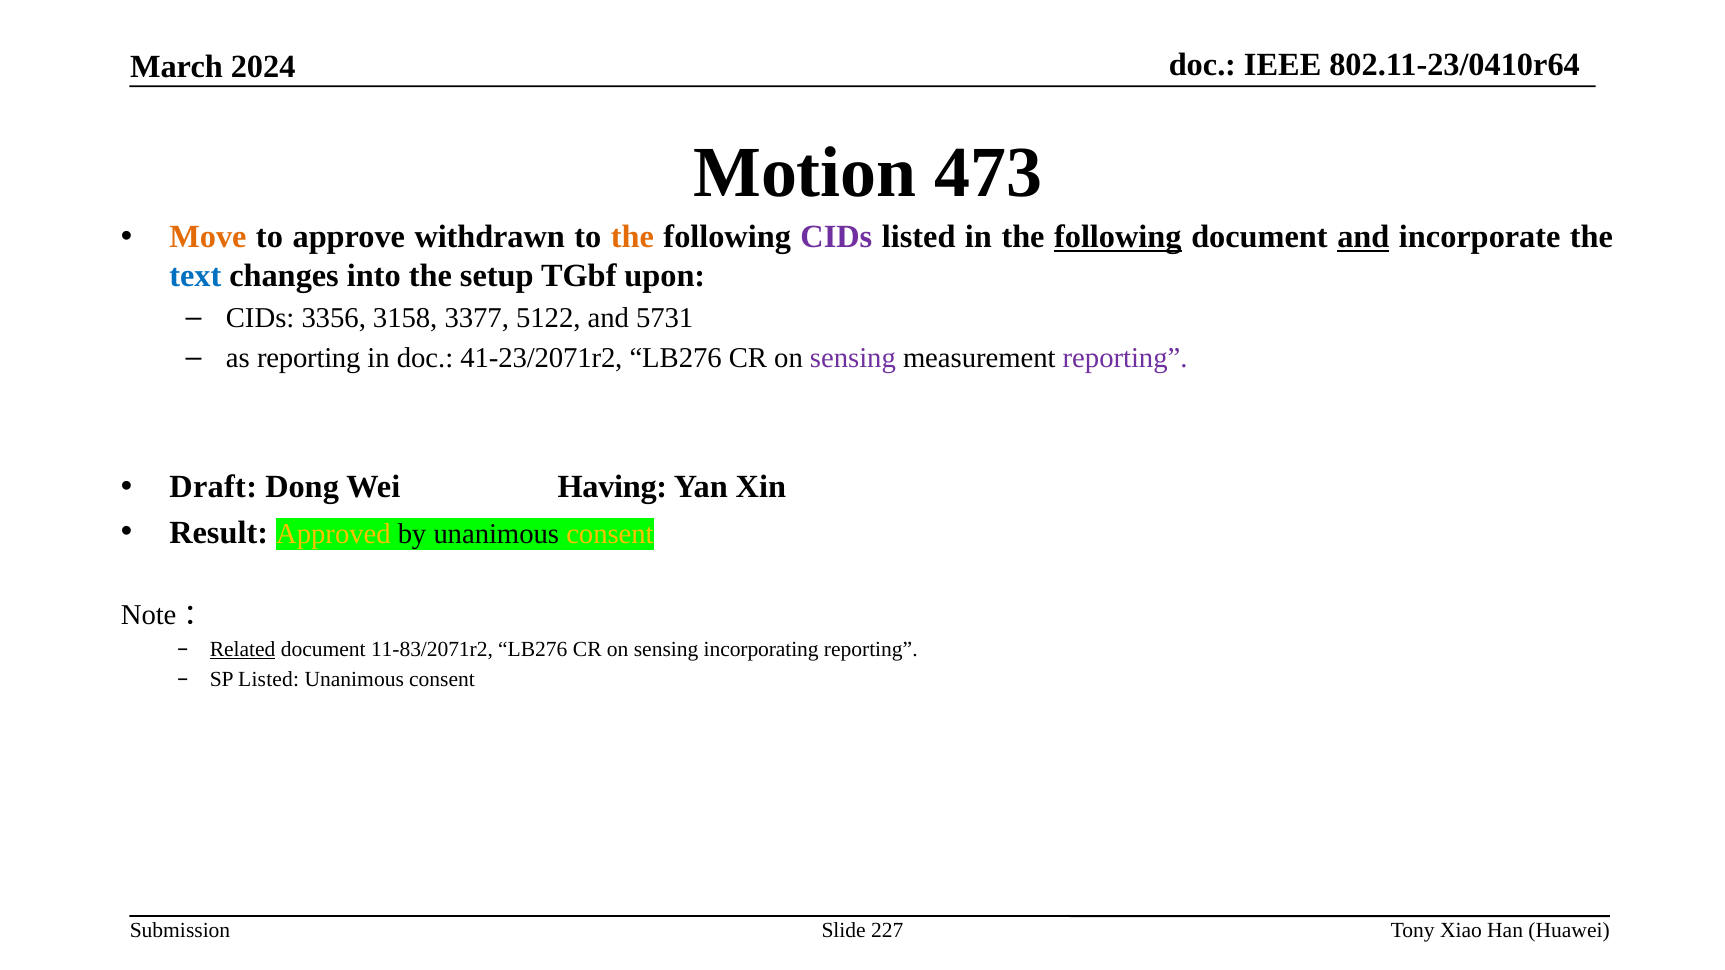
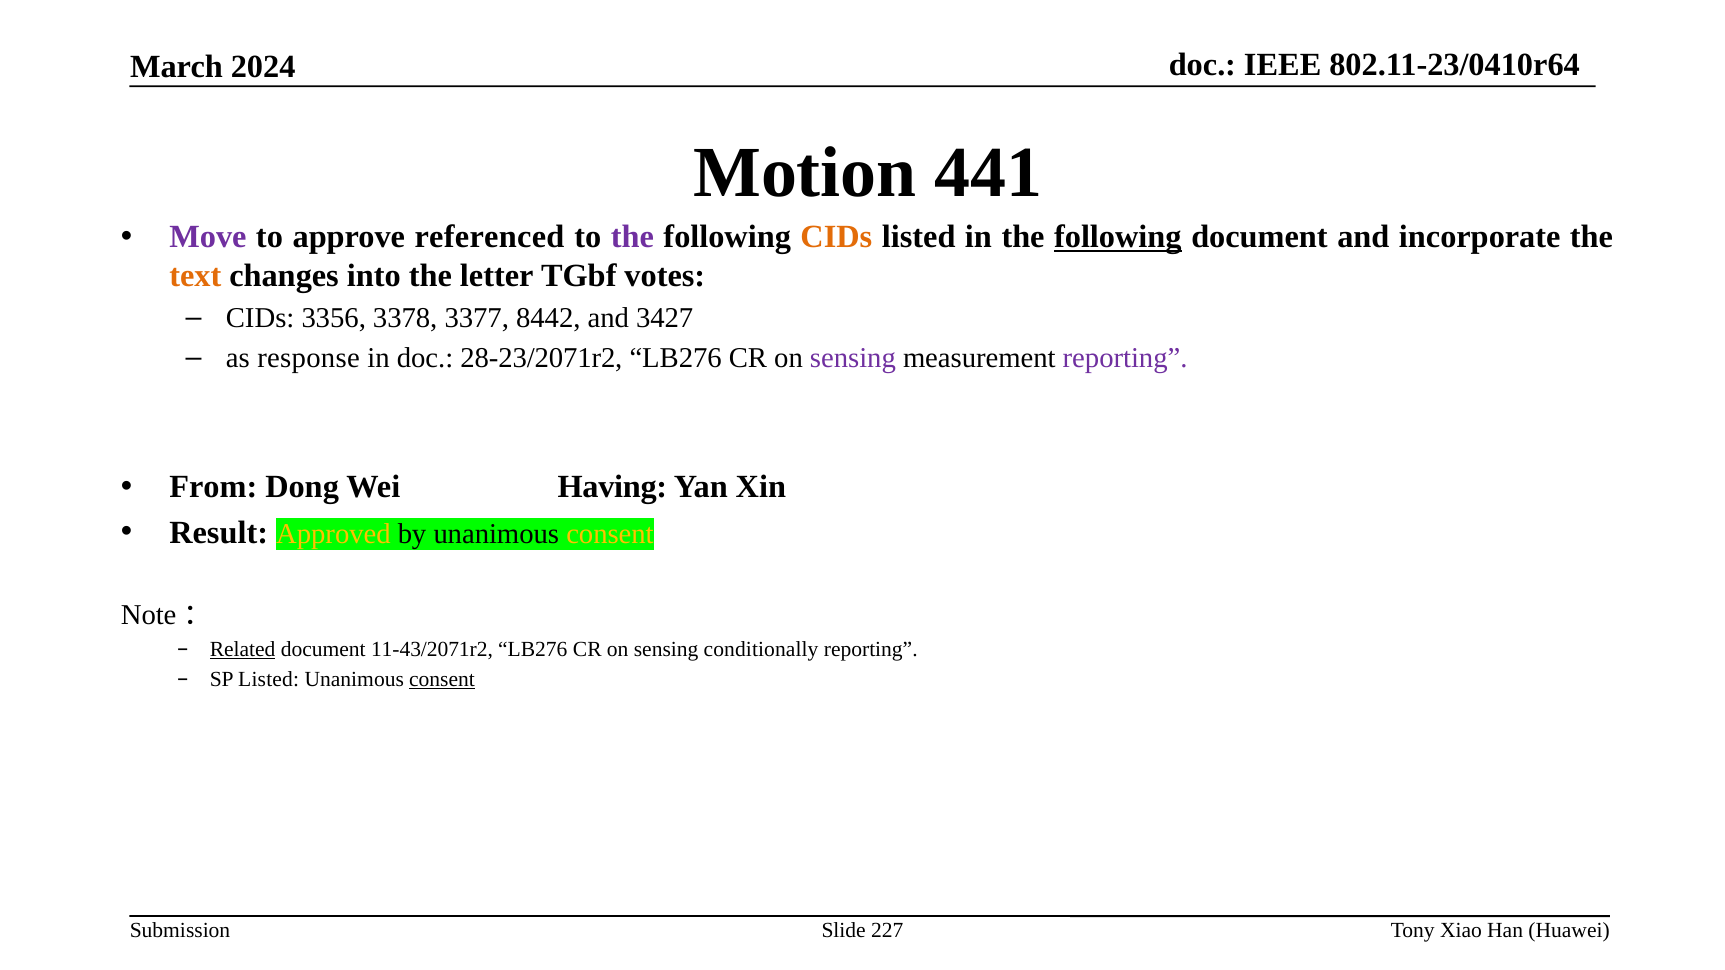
473: 473 -> 441
Move colour: orange -> purple
withdrawn: withdrawn -> referenced
the at (632, 237) colour: orange -> purple
CIDs at (836, 237) colour: purple -> orange
and at (1363, 237) underline: present -> none
text colour: blue -> orange
setup: setup -> letter
upon: upon -> votes
3158: 3158 -> 3378
5122: 5122 -> 8442
5731: 5731 -> 3427
as reporting: reporting -> response
41-23/2071r2: 41-23/2071r2 -> 28-23/2071r2
Draft: Draft -> From
11-83/2071r2: 11-83/2071r2 -> 11-43/2071r2
incorporating: incorporating -> conditionally
consent at (442, 679) underline: none -> present
